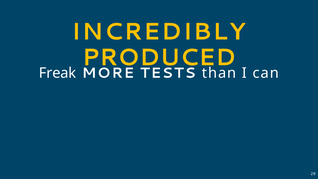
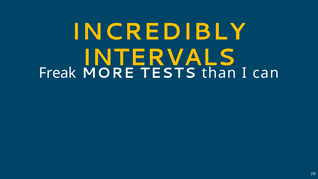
PRODUCED: PRODUCED -> INTERVALS
